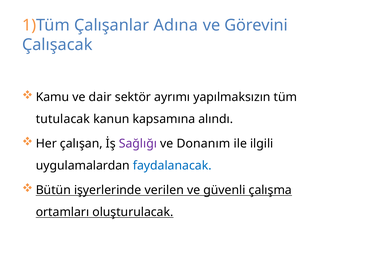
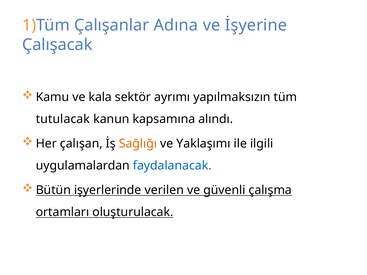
Görevini: Görevini -> İşyerine
dair: dair -> kala
Sağlığı colour: purple -> orange
Donanım: Donanım -> Yaklaşımı
